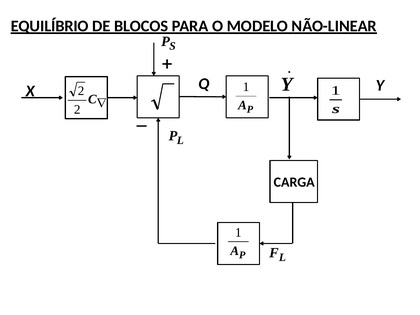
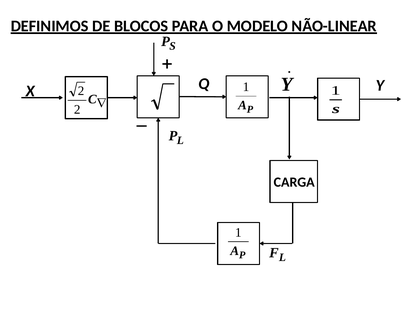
EQUILÍBRIO: EQUILÍBRIO -> DEFINIMOS
